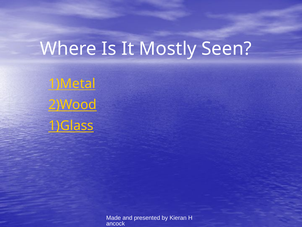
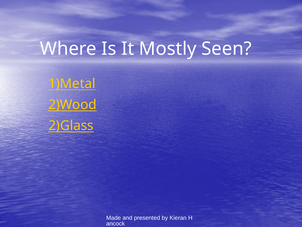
1)Glass: 1)Glass -> 2)Glass
